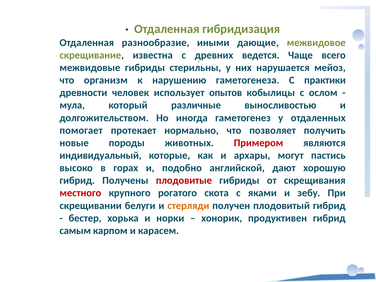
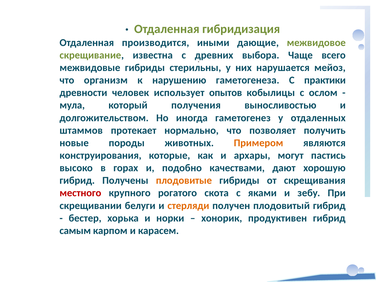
разнообразие: разнообразие -> производится
ведется: ведется -> выбора
различные: различные -> получения
помогает: помогает -> штаммов
Примером colour: red -> orange
индивидуальный: индивидуальный -> конструирования
английской: английской -> качествами
плодовитые colour: red -> orange
